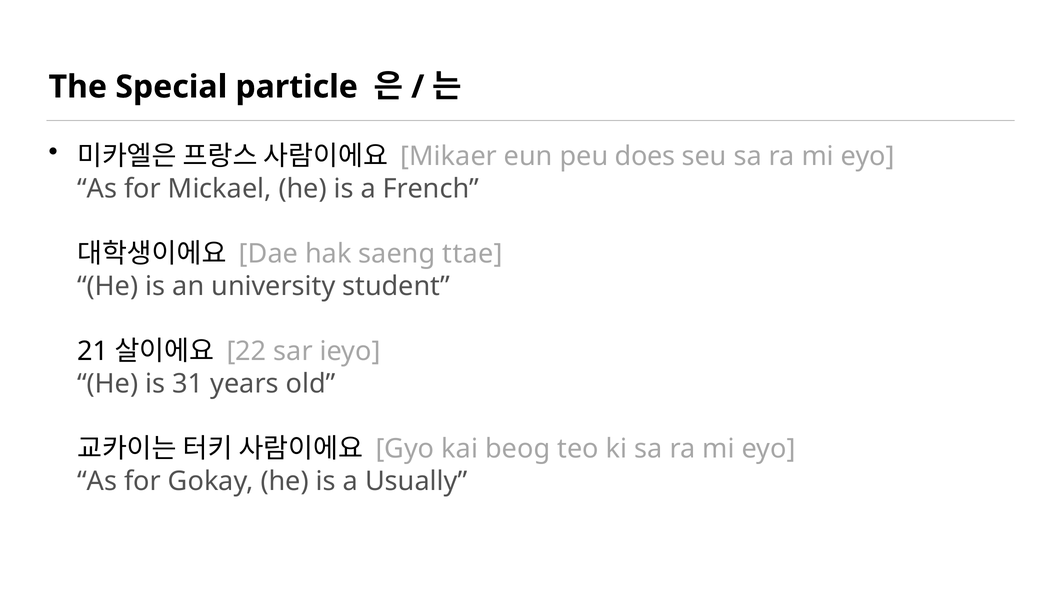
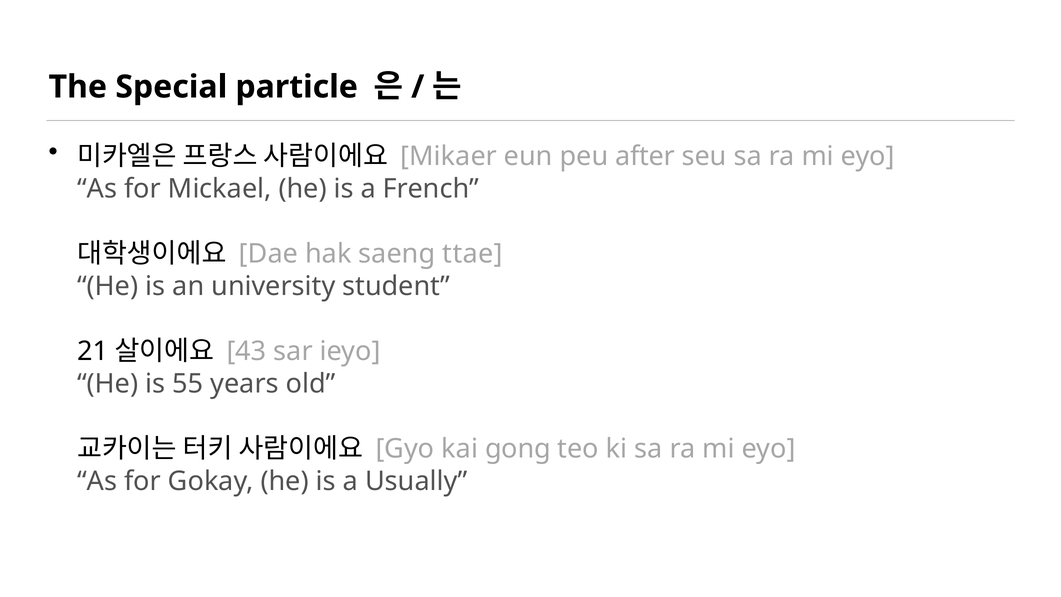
does: does -> after
22: 22 -> 43
31: 31 -> 55
beog: beog -> gong
